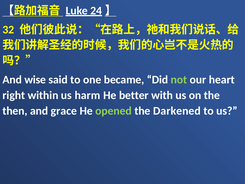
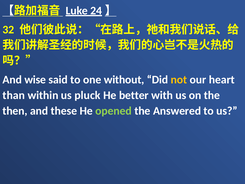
became: became -> without
not colour: light green -> yellow
right: right -> than
harm: harm -> pluck
grace: grace -> these
Darkened: Darkened -> Answered
